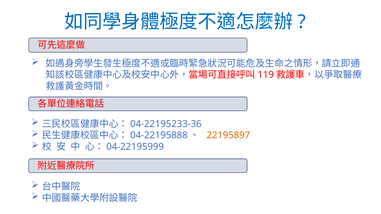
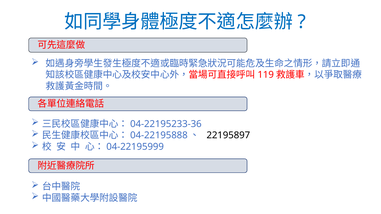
22195897 colour: orange -> black
